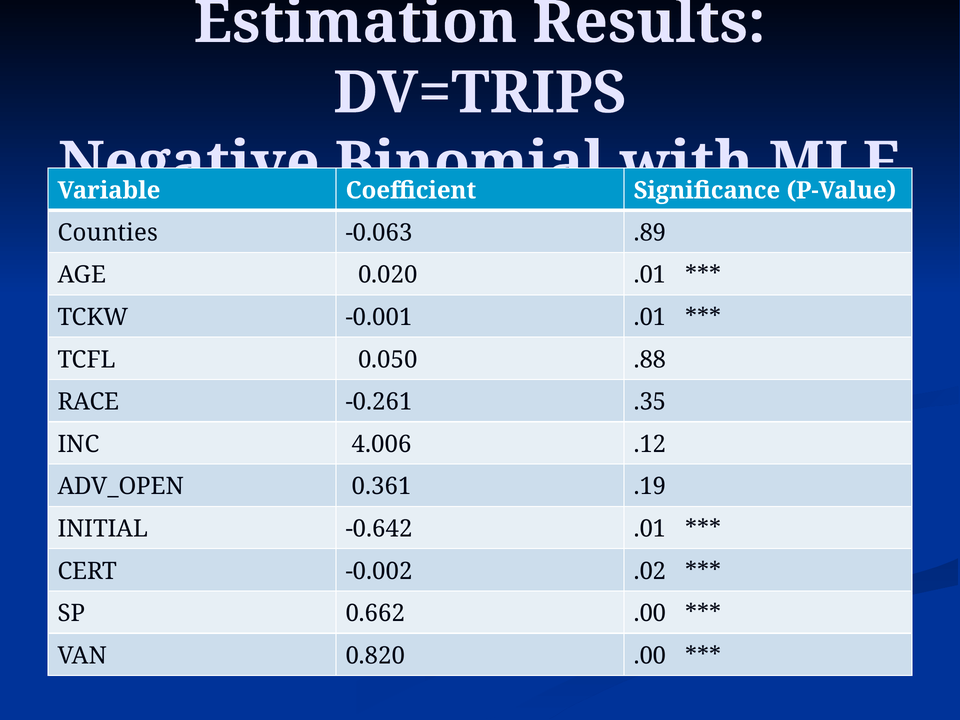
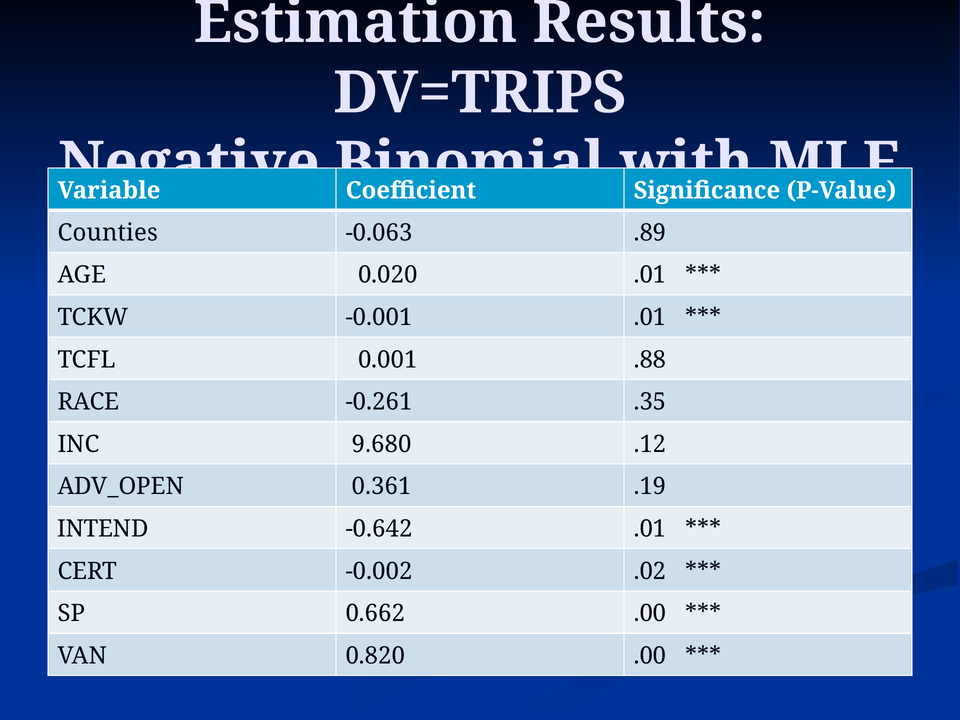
0.050: 0.050 -> 0.001
4.006: 4.006 -> 9.680
INITIAL: INITIAL -> INTEND
